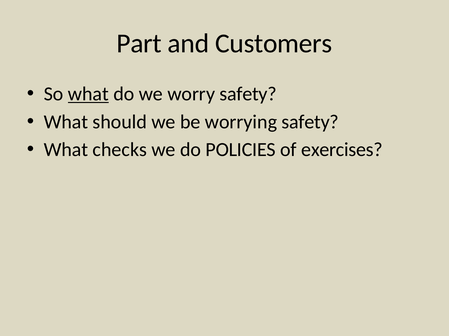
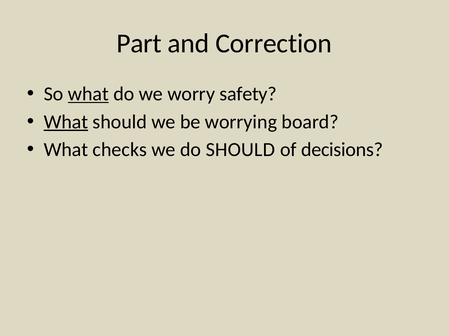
Customers: Customers -> Correction
What at (66, 122) underline: none -> present
worrying safety: safety -> board
do POLICIES: POLICIES -> SHOULD
exercises: exercises -> decisions
